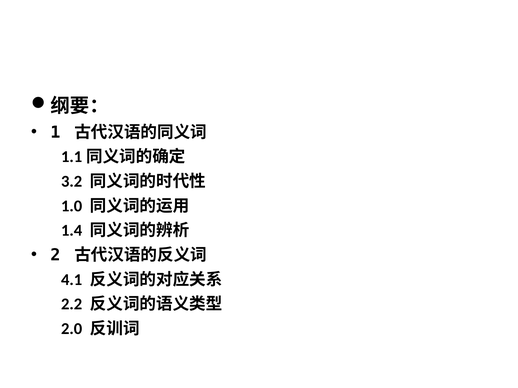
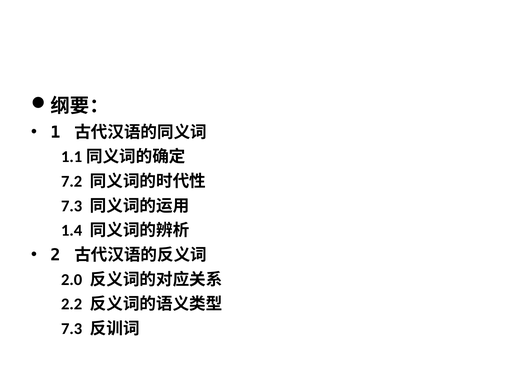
3.2: 3.2 -> 7.2
1.0 at (72, 206): 1.0 -> 7.3
4.1: 4.1 -> 2.0
2.0 at (72, 329): 2.0 -> 7.3
